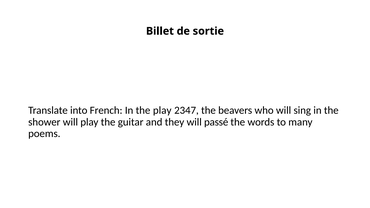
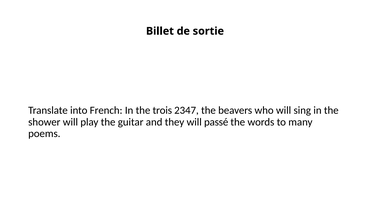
the play: play -> trois
